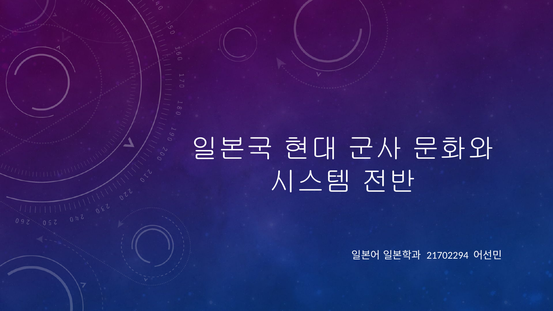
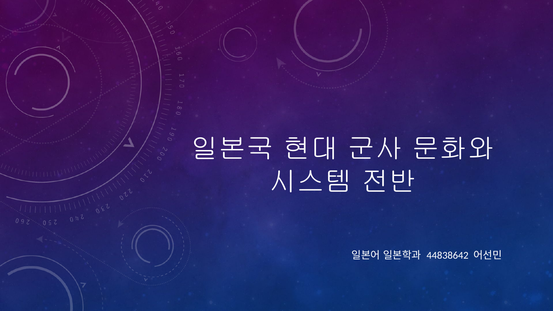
21702294: 21702294 -> 44838642
